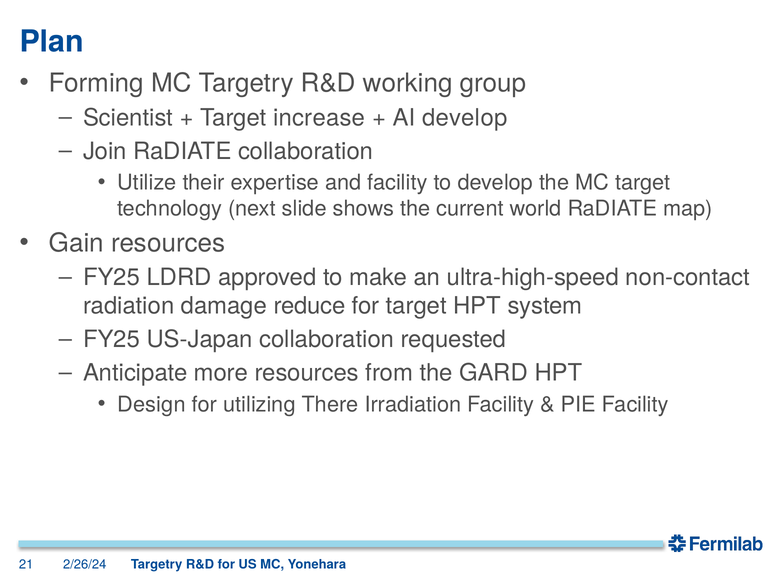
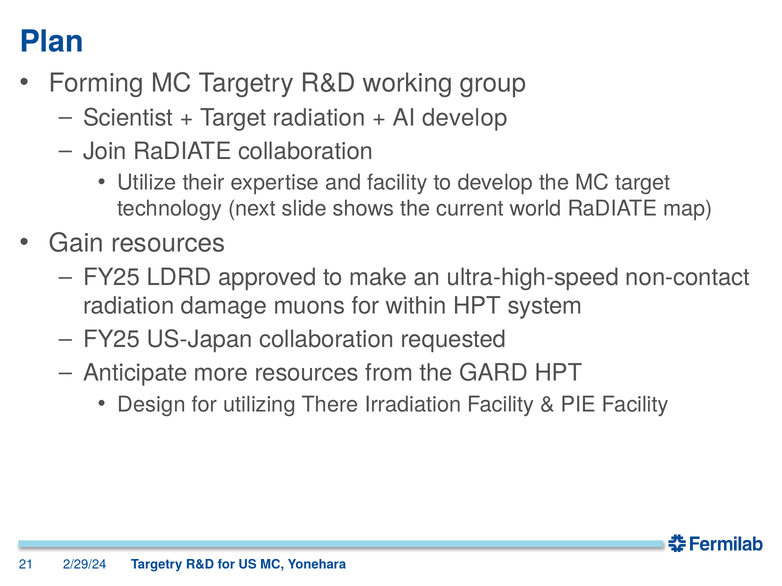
Target increase: increase -> radiation
reduce: reduce -> muons
for target: target -> within
2/26/24: 2/26/24 -> 2/29/24
